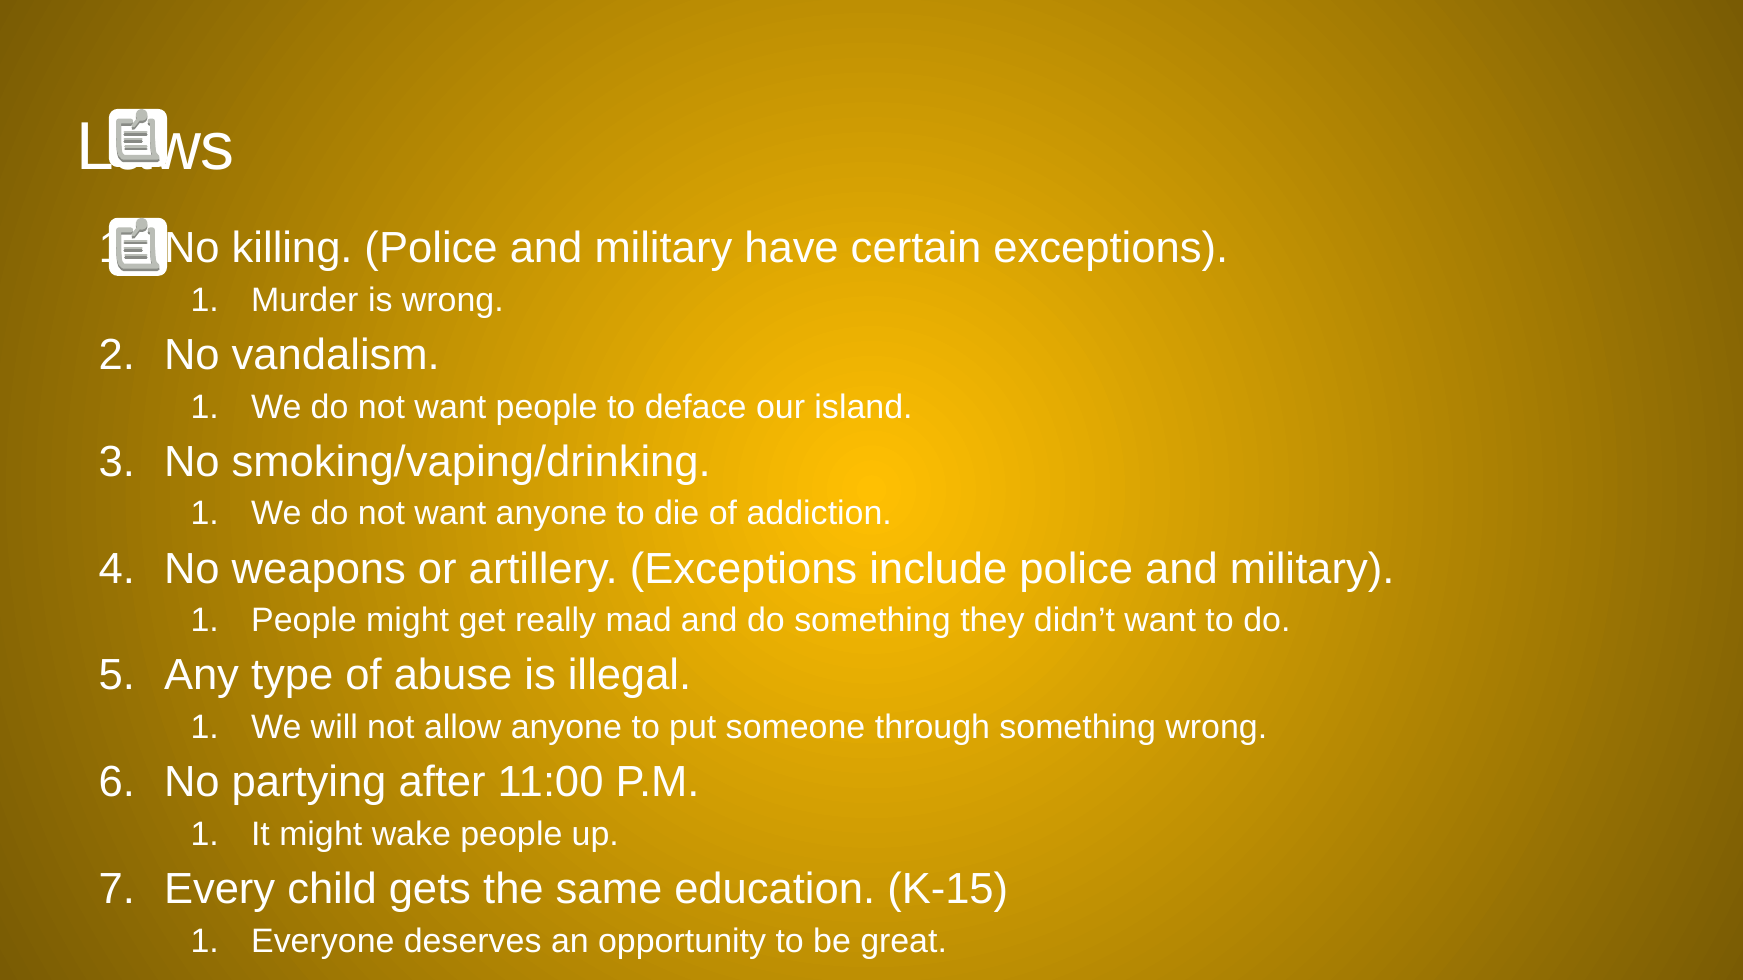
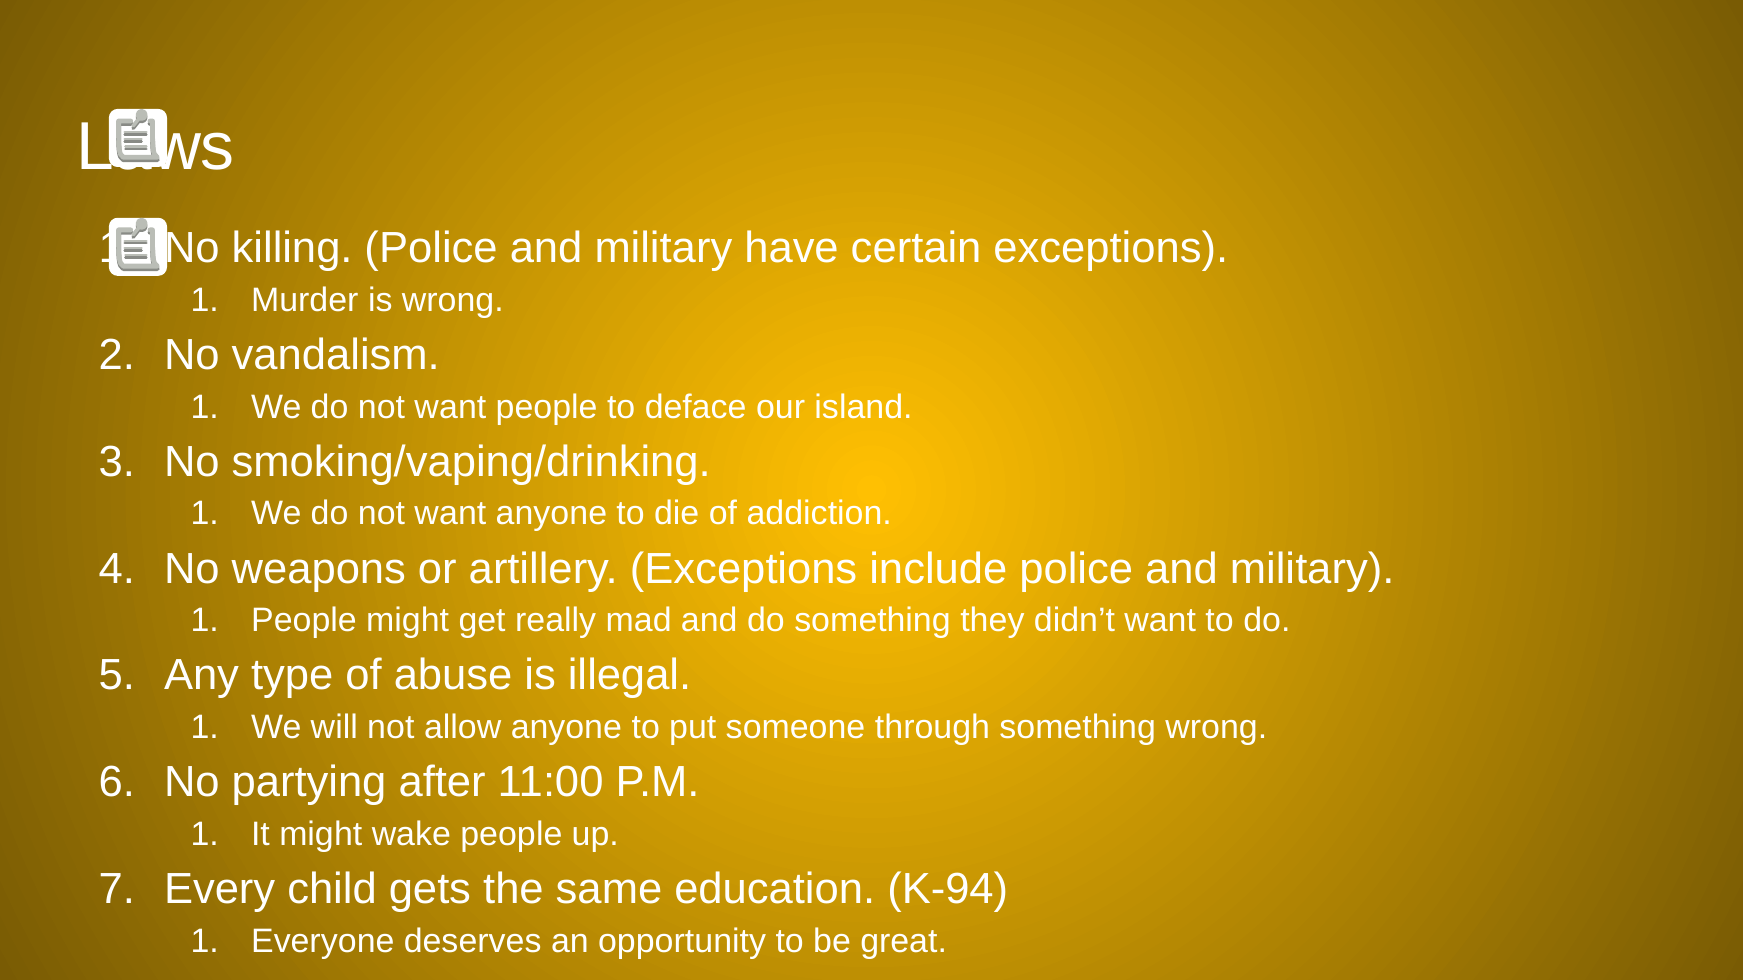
K-15: K-15 -> K-94
